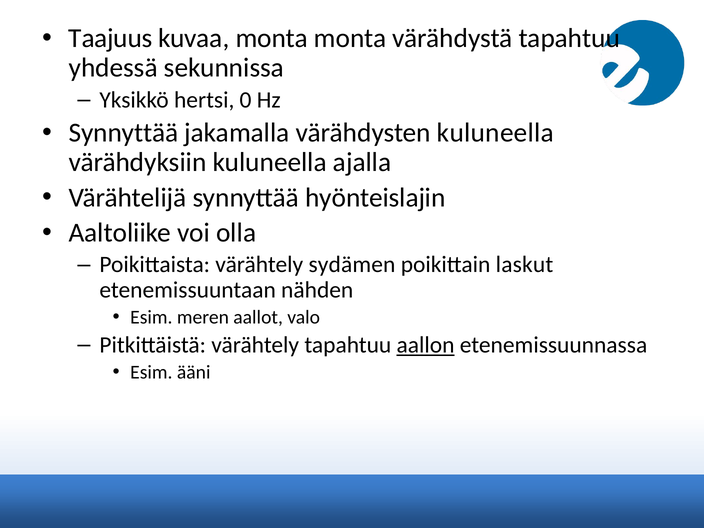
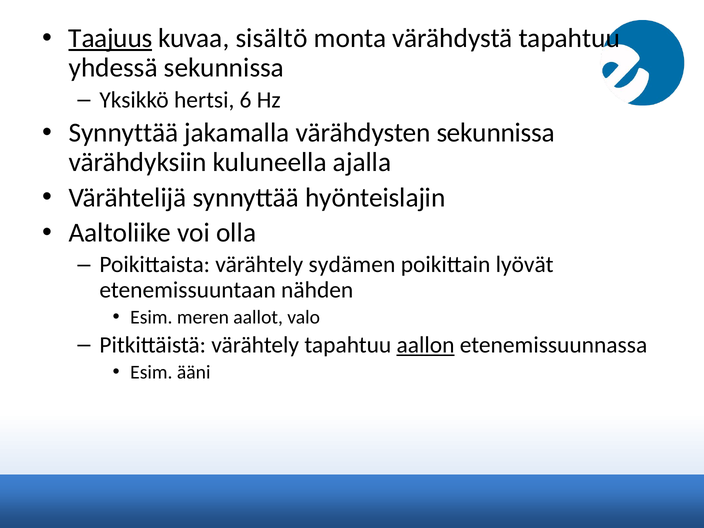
Taajuus underline: none -> present
kuvaa monta: monta -> sisältö
0: 0 -> 6
värähdysten kuluneella: kuluneella -> sekunnissa
laskut: laskut -> lyövät
